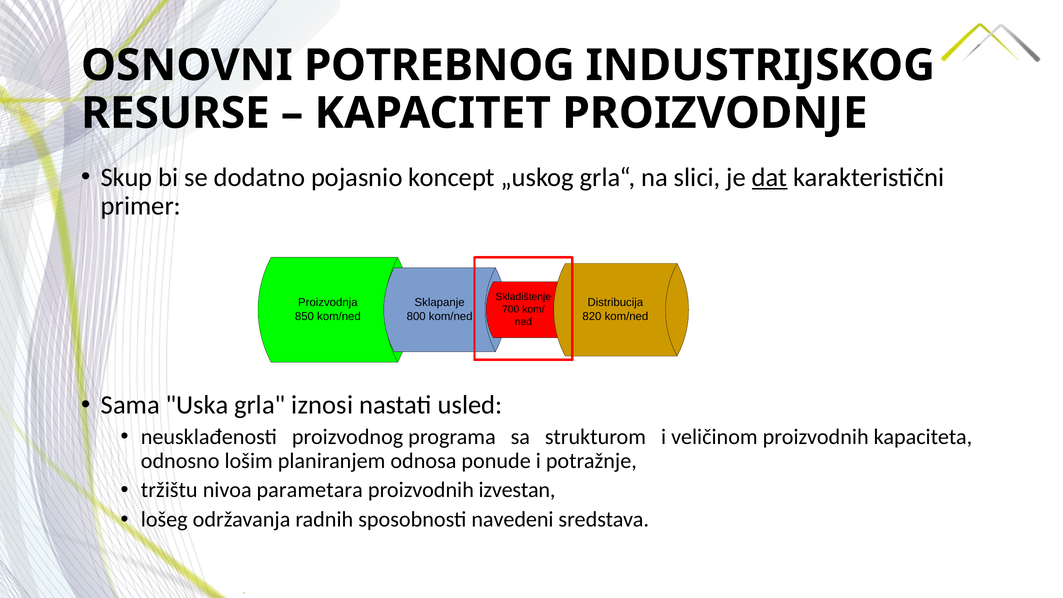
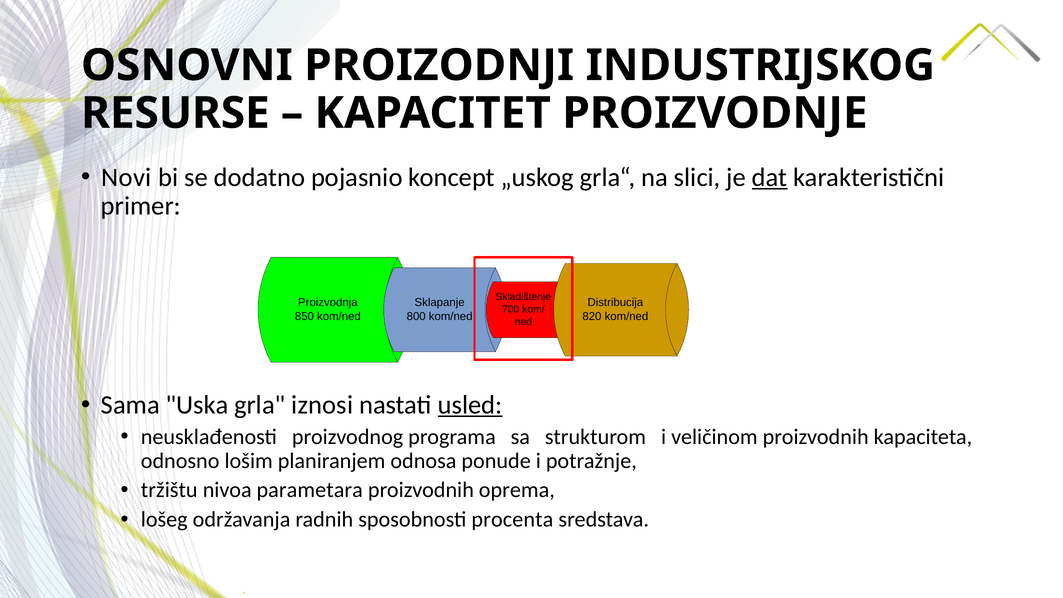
POTREBNOG: POTREBNOG -> PROIZODNJI
Skup: Skup -> Novi
usled underline: none -> present
izvestan: izvestan -> oprema
navedeni: navedeni -> procenta
